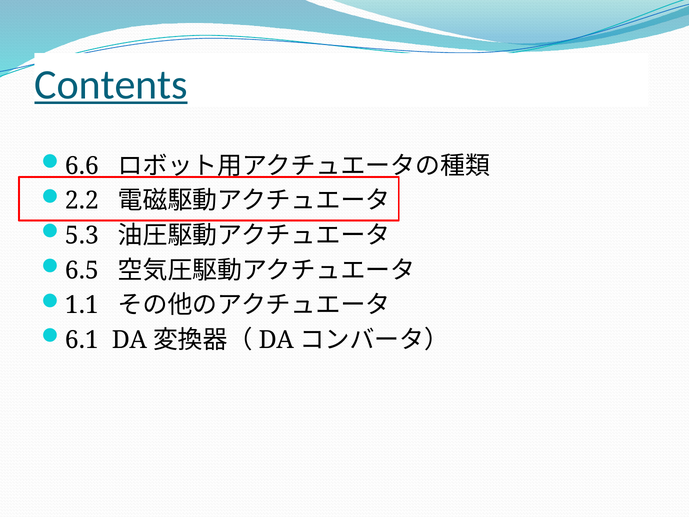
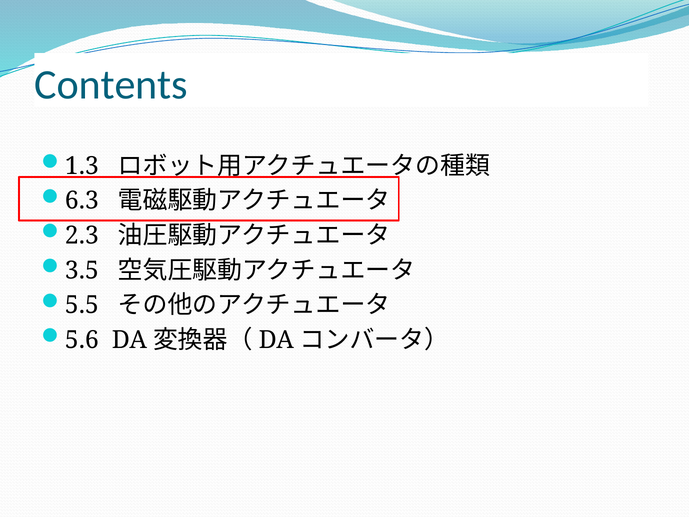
Contents underline: present -> none
6.6: 6.6 -> 1.3
2.2: 2.2 -> 6.3
5.3: 5.3 -> 2.3
6.5: 6.5 -> 3.5
1.1: 1.1 -> 5.5
6.1: 6.1 -> 5.6
